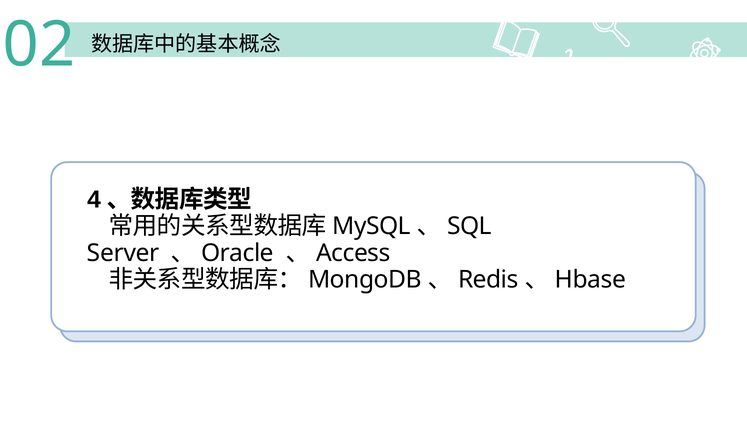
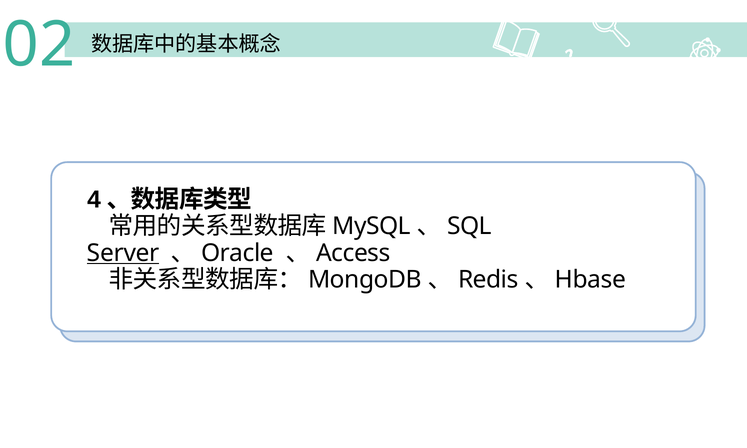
Server underline: none -> present
